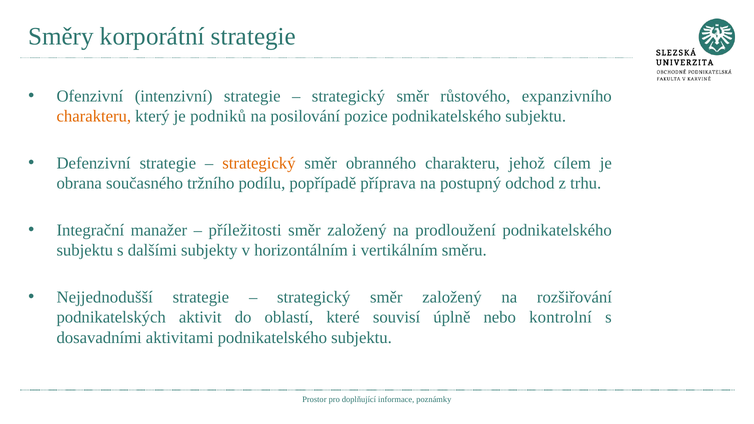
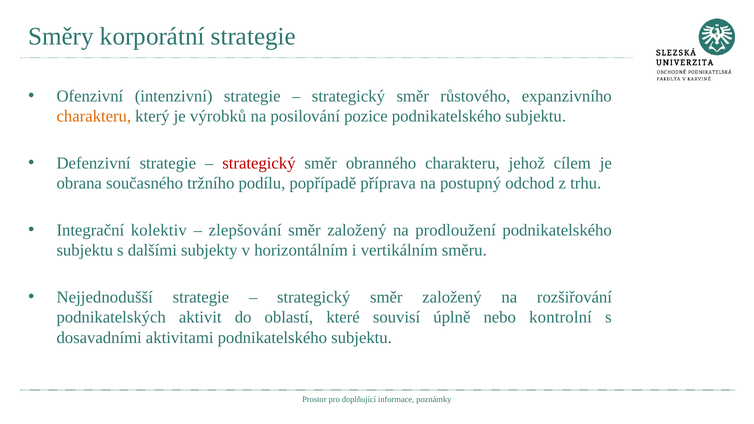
podniků: podniků -> výrobků
strategický at (259, 163) colour: orange -> red
manažer: manažer -> kolektiv
příležitosti: příležitosti -> zlepšování
